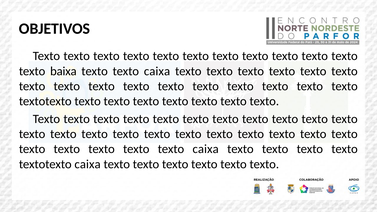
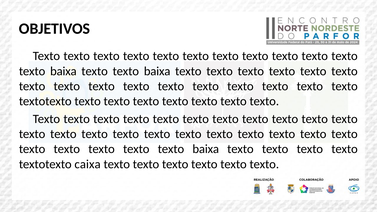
caixa at (157, 71): caixa -> baixa
caixa at (206, 149): caixa -> baixa
